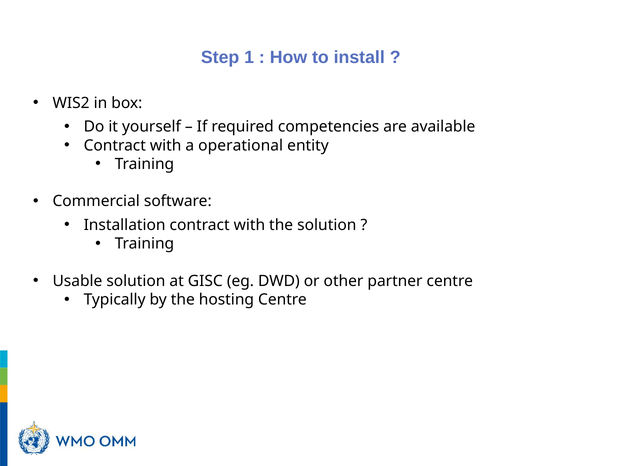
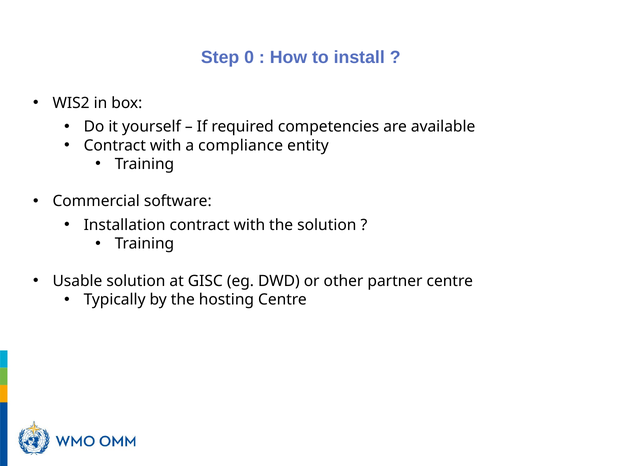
1: 1 -> 0
operational: operational -> compliance
